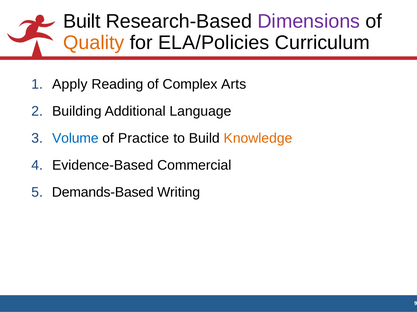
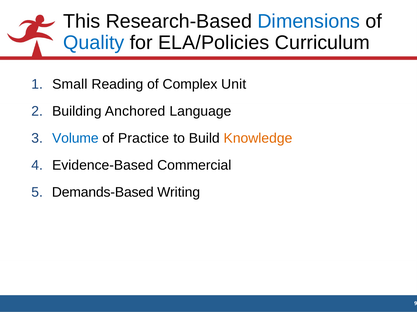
Built: Built -> This
Dimensions colour: purple -> blue
Quality colour: orange -> blue
Apply: Apply -> Small
Arts: Arts -> Unit
Additional: Additional -> Anchored
